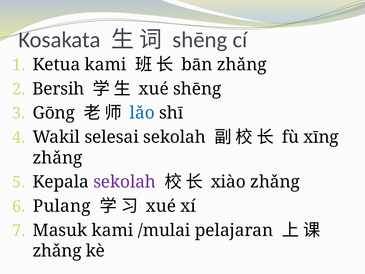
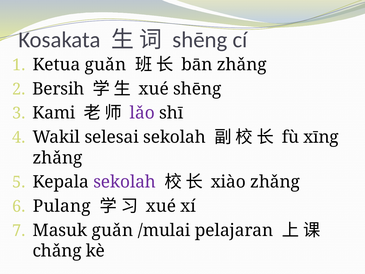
Ketua kami: kami -> guǎn
Gōng: Gōng -> Kami
lǎo colour: blue -> purple
Masuk kami: kami -> guǎn
zhǎng at (57, 251): zhǎng -> chǎng
